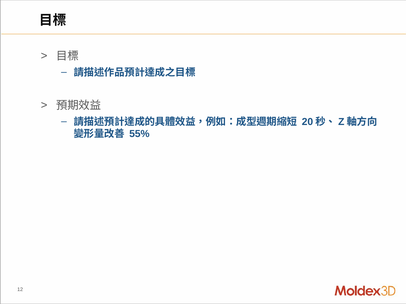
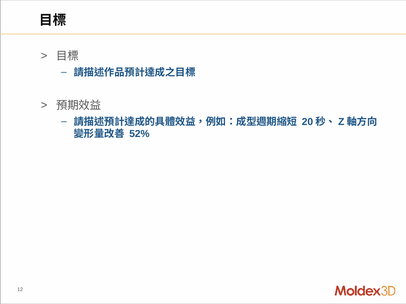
55%: 55% -> 52%
